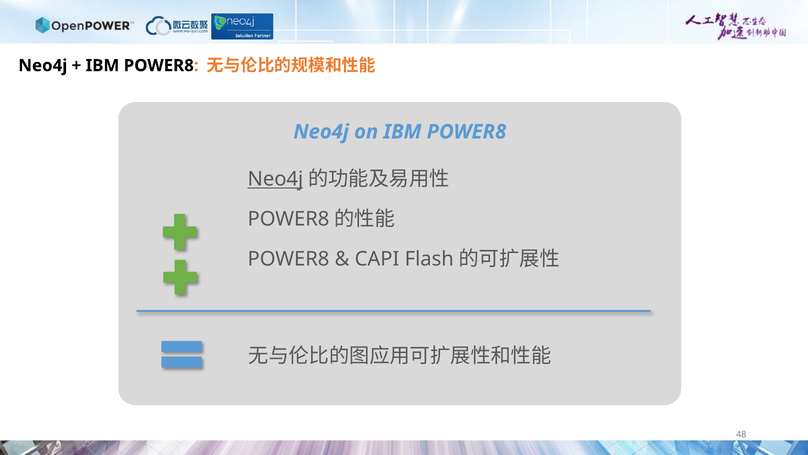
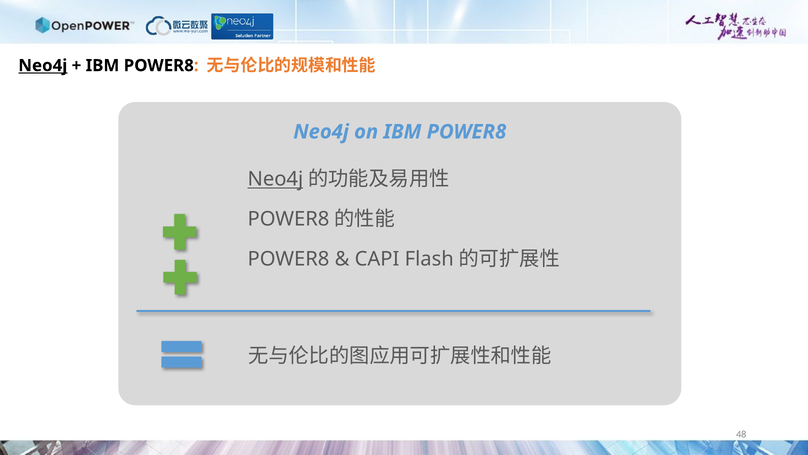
Neo4j at (43, 66) underline: none -> present
